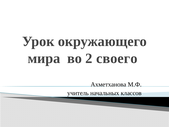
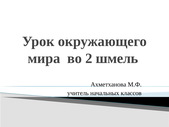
своего: своего -> шмель
